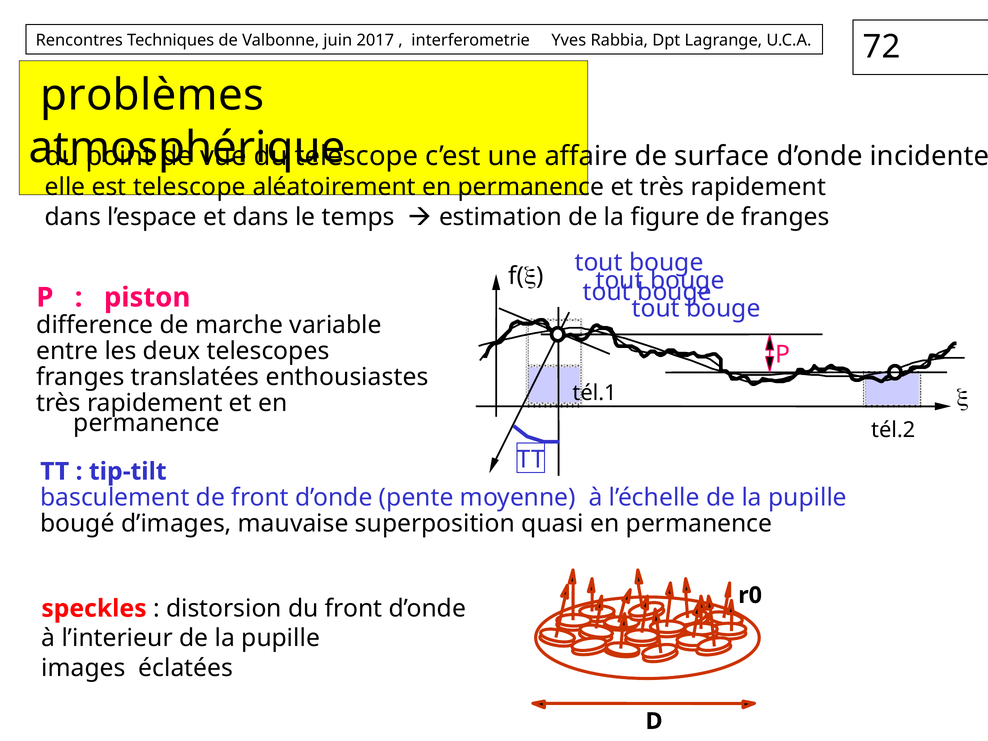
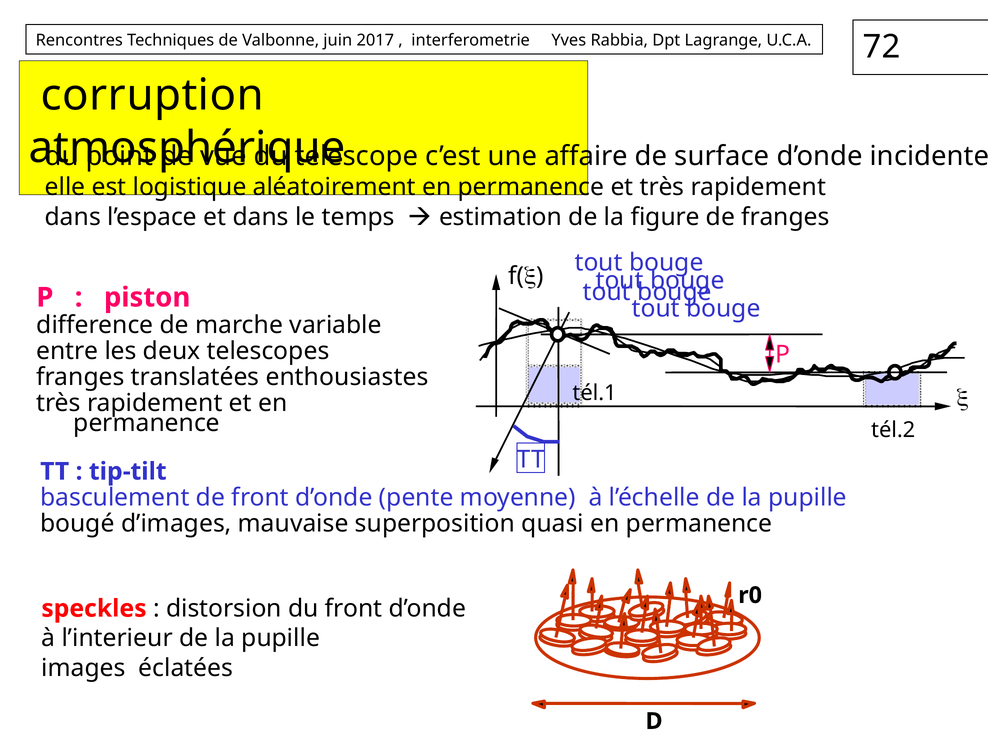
problèmes: problèmes -> corruption
est telescope: telescope -> logistique
